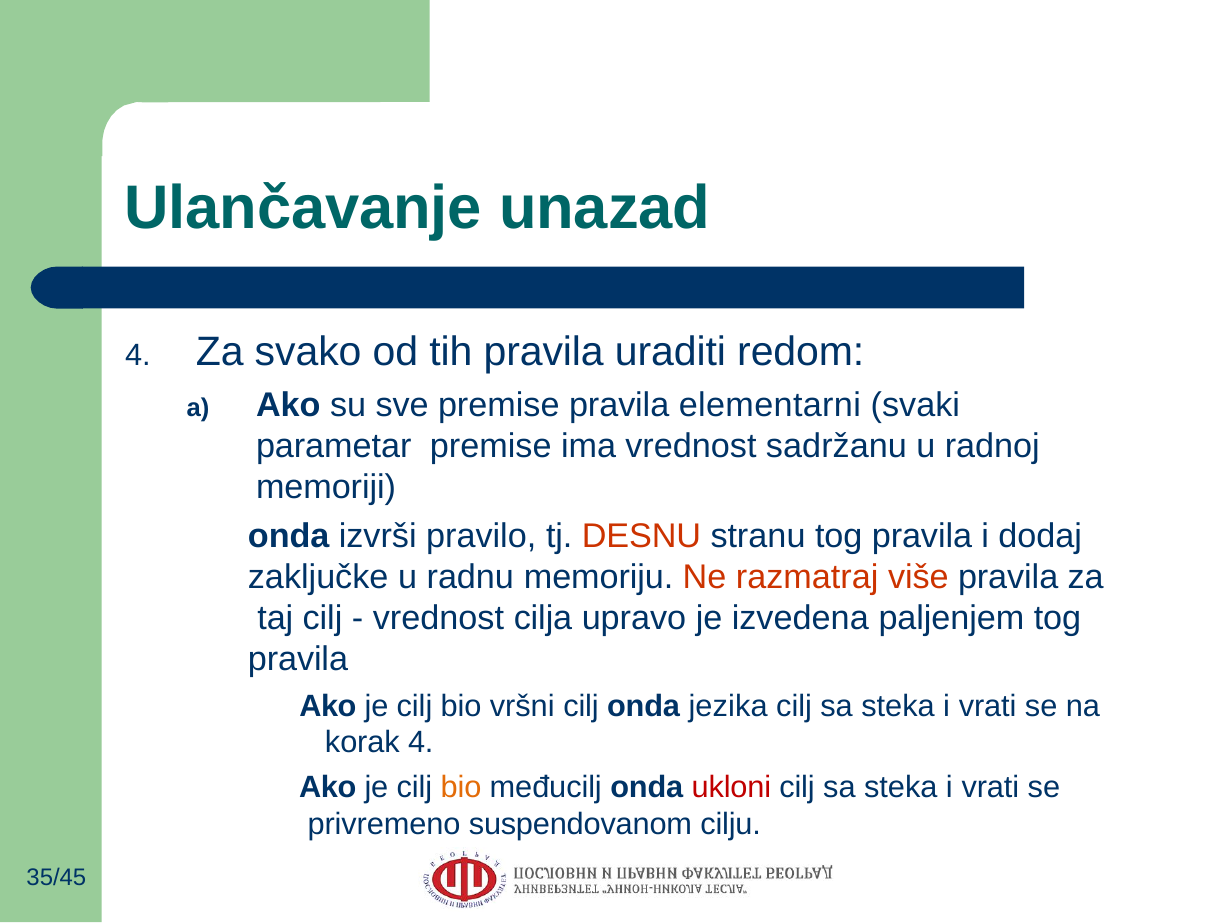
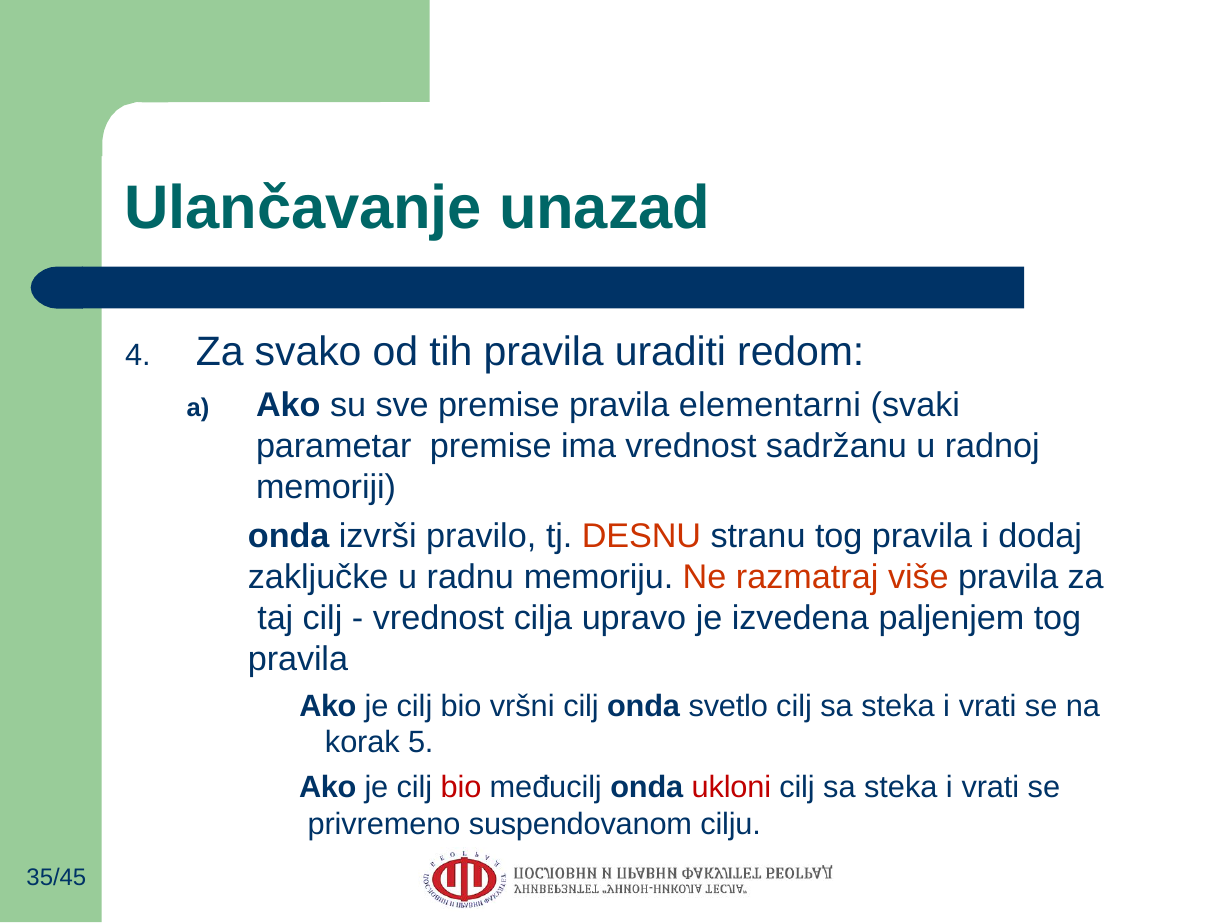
jezika: jezika -> svetlo
korak 4: 4 -> 5
bio at (461, 787) colour: orange -> red
